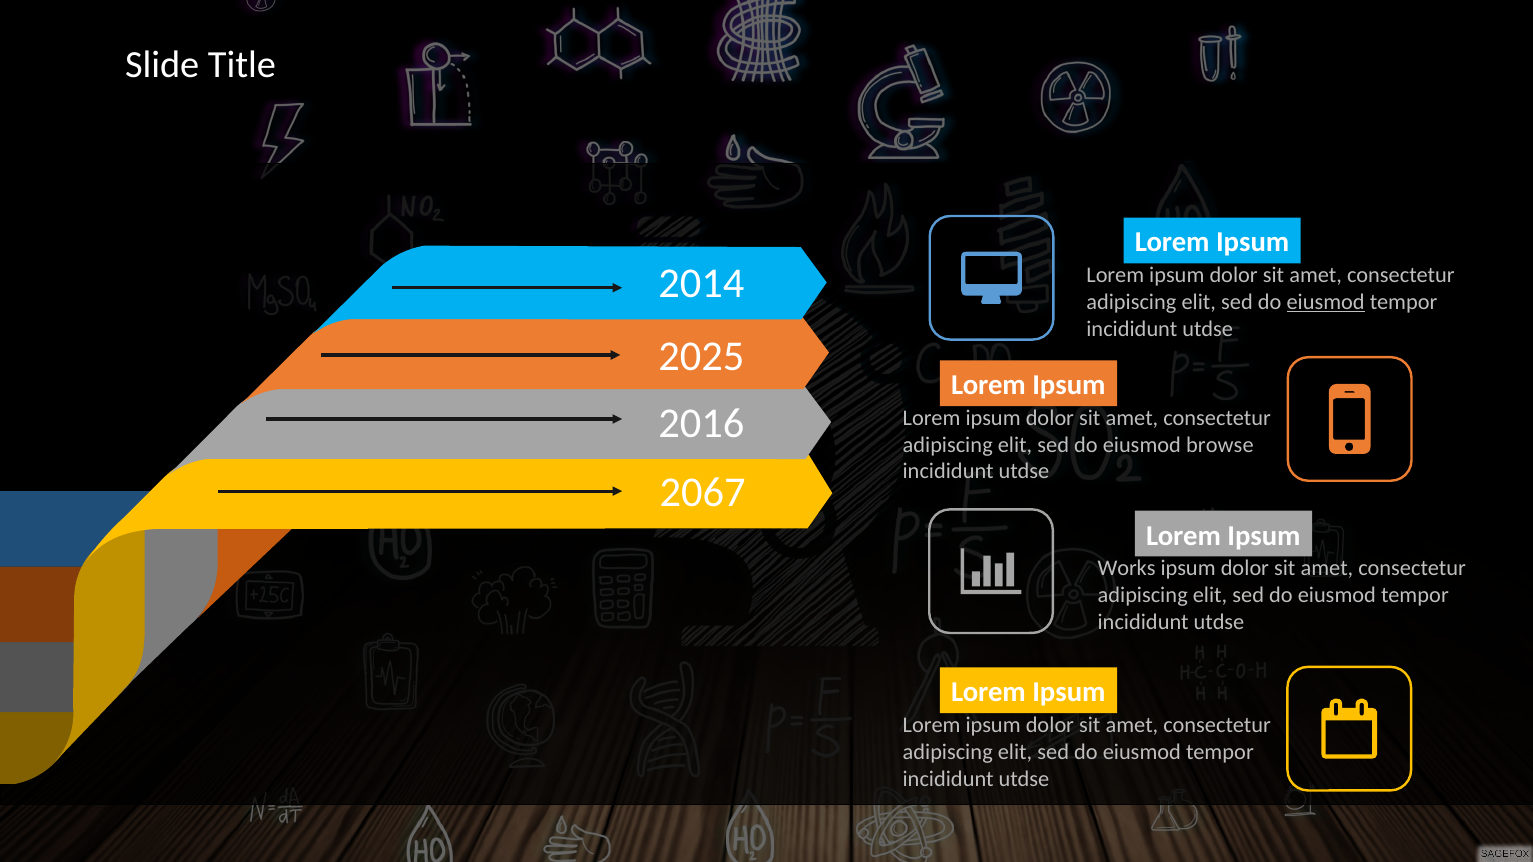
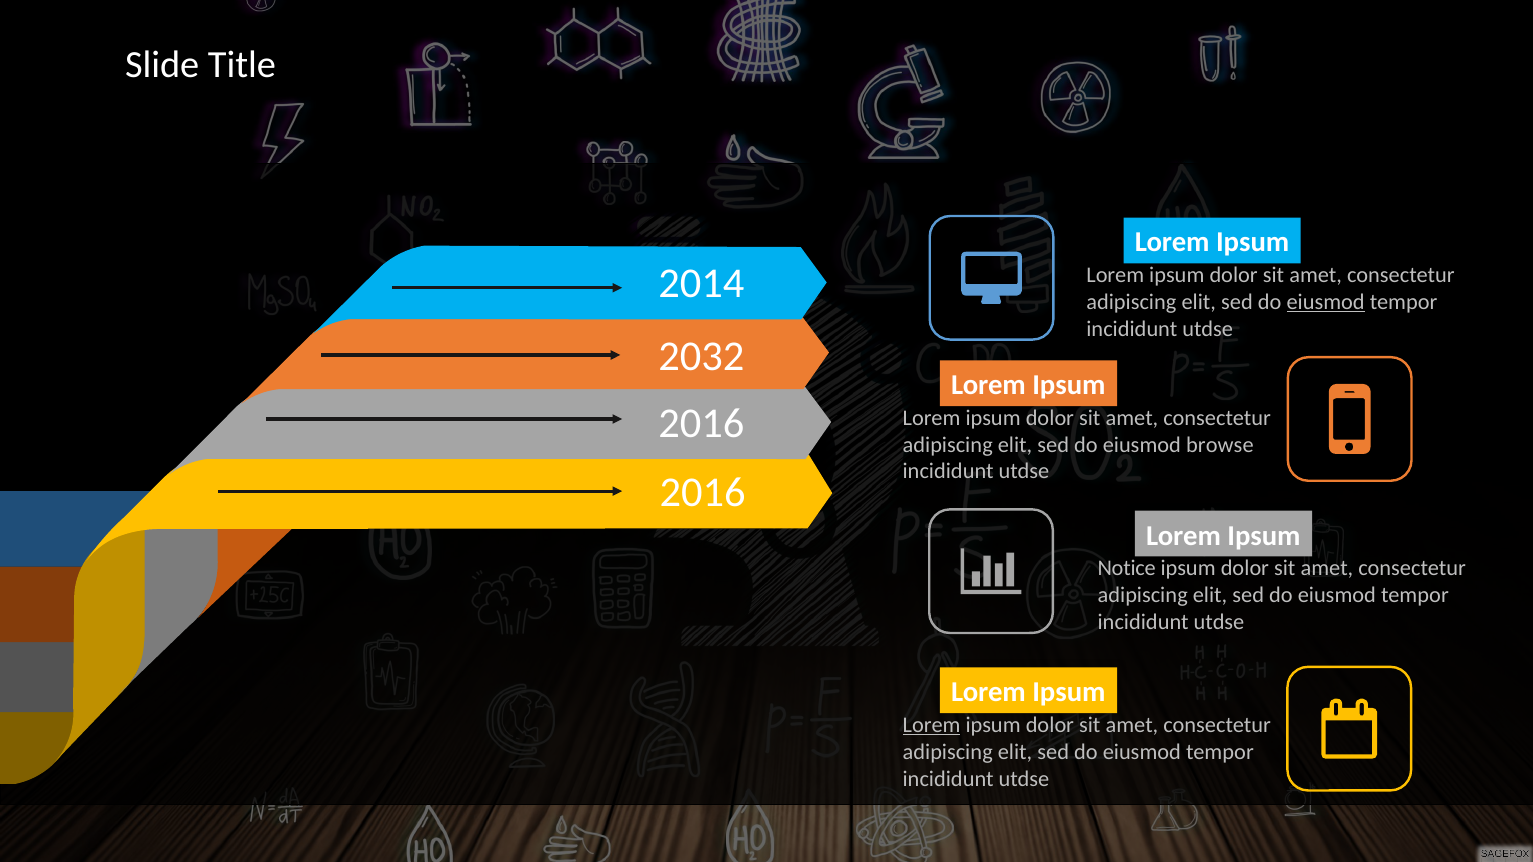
2025: 2025 -> 2032
2067 at (702, 493): 2067 -> 2016
Works: Works -> Notice
Lorem at (932, 725) underline: none -> present
